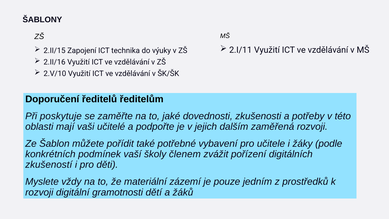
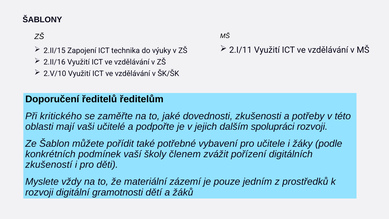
poskytuje: poskytuje -> kritického
zaměřená: zaměřená -> spolupráci
